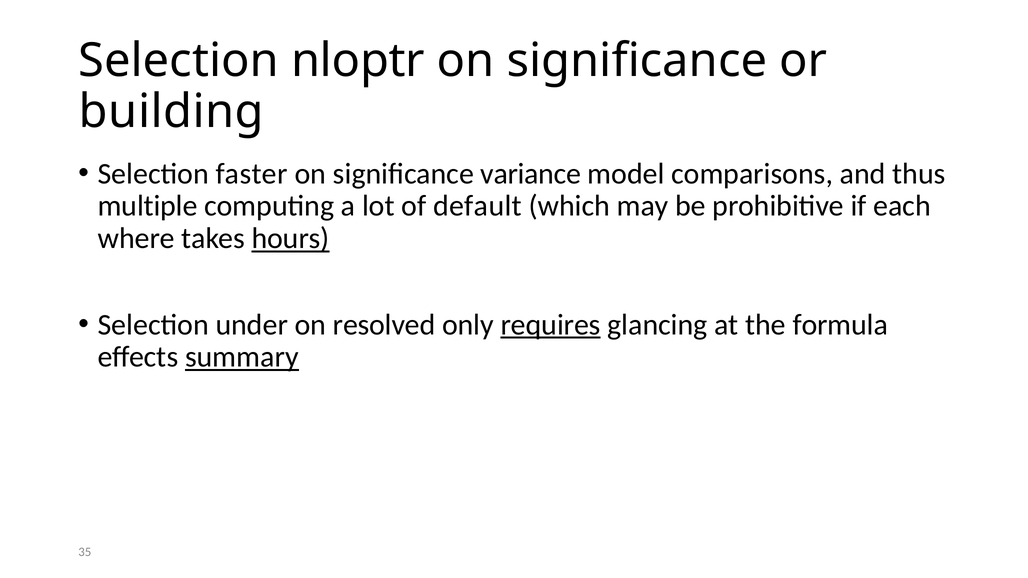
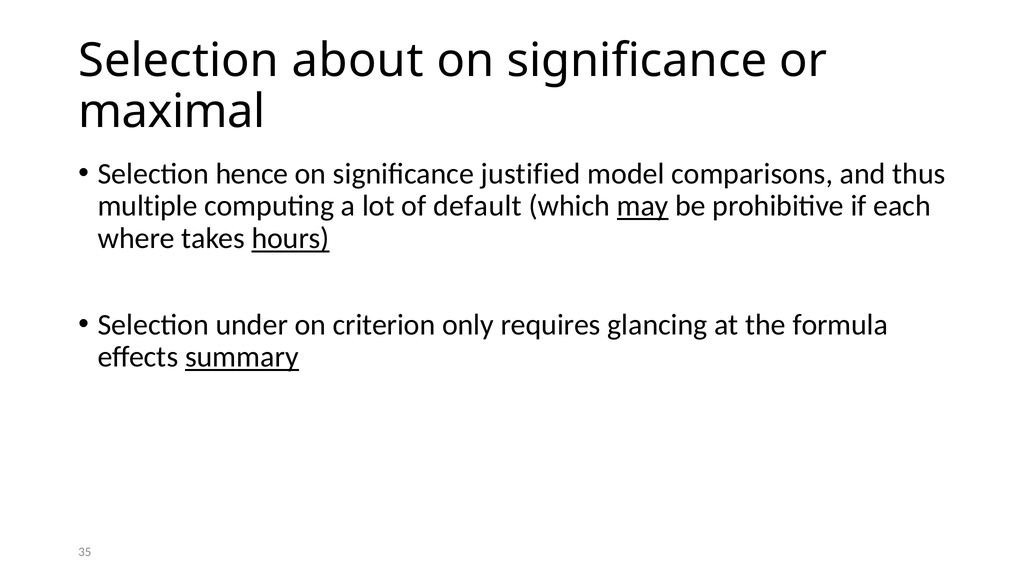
nloptr: nloptr -> about
building: building -> maximal
faster: faster -> hence
variance: variance -> justified
may underline: none -> present
resolved: resolved -> criterion
requires underline: present -> none
